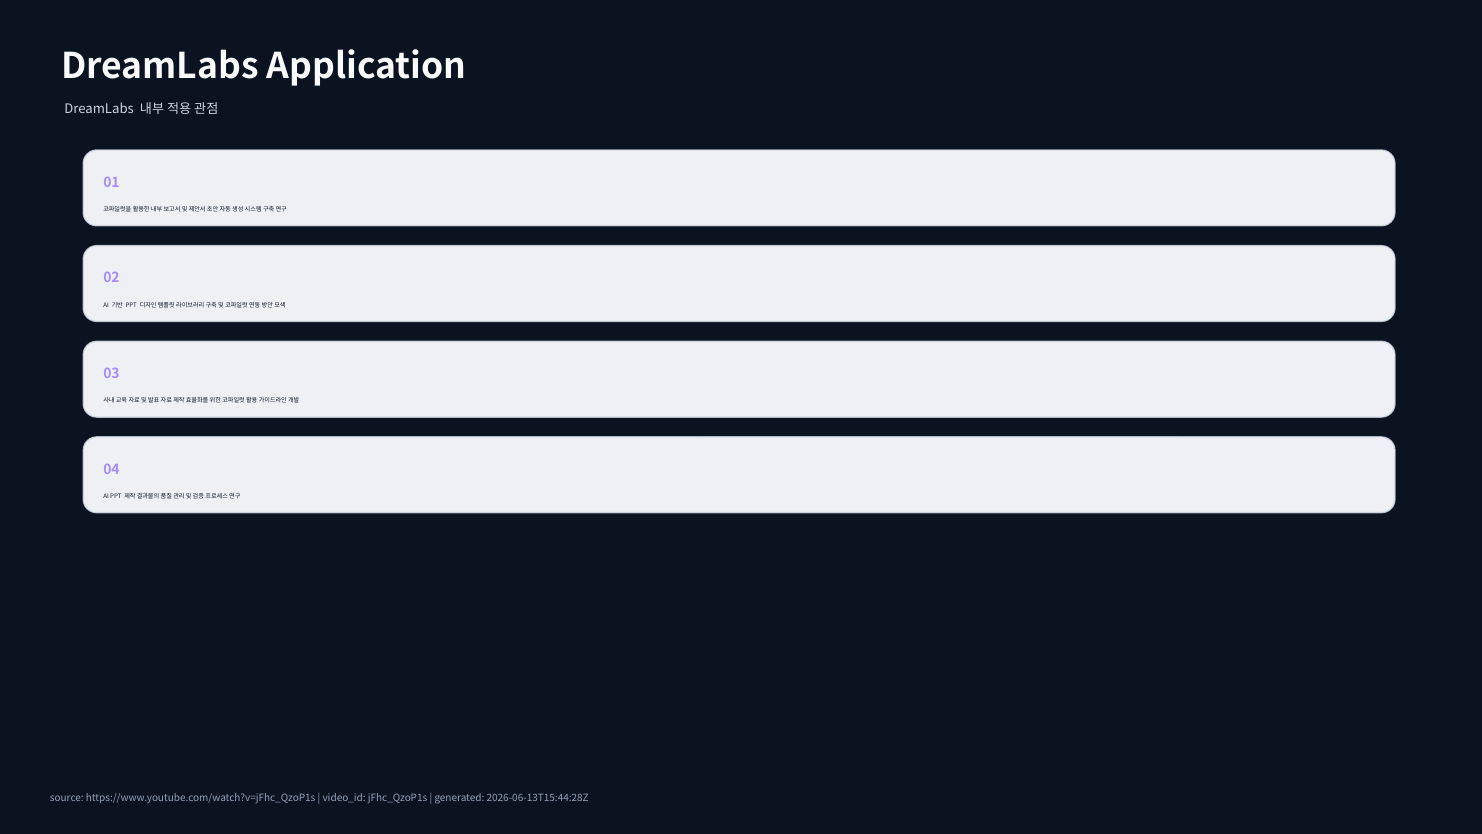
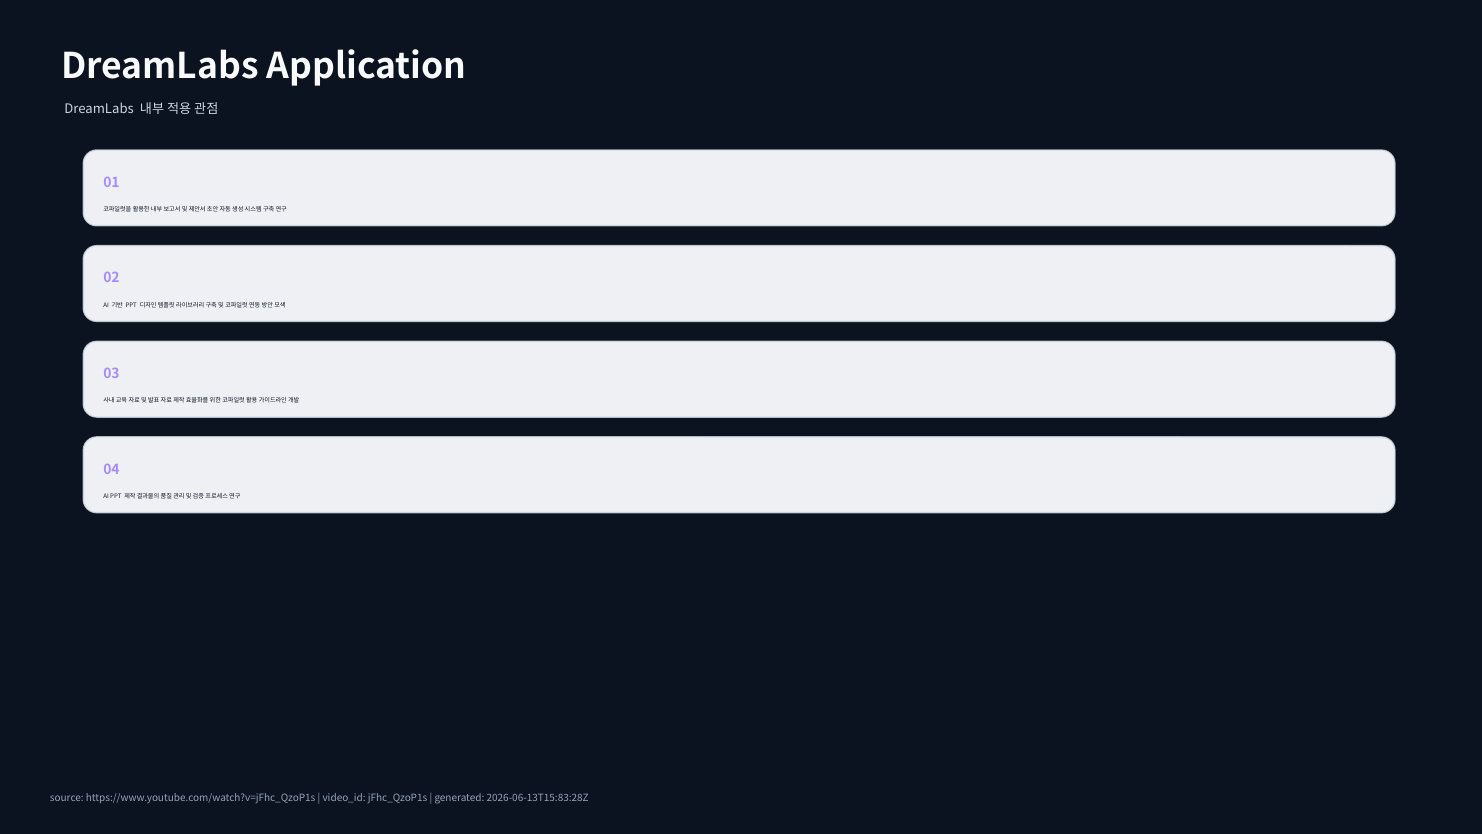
2026-06-13T15:44:28Z: 2026-06-13T15:44:28Z -> 2026-06-13T15:83:28Z
